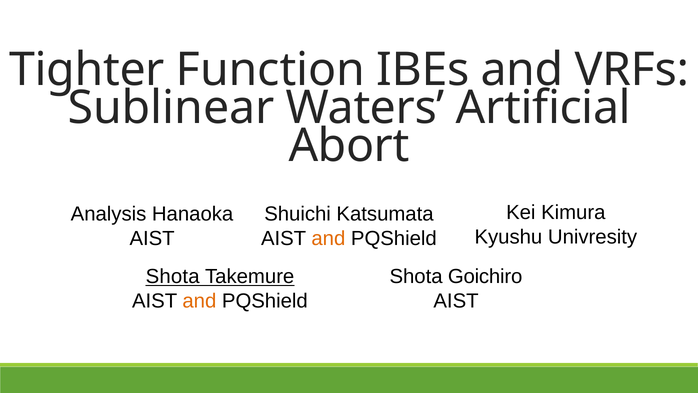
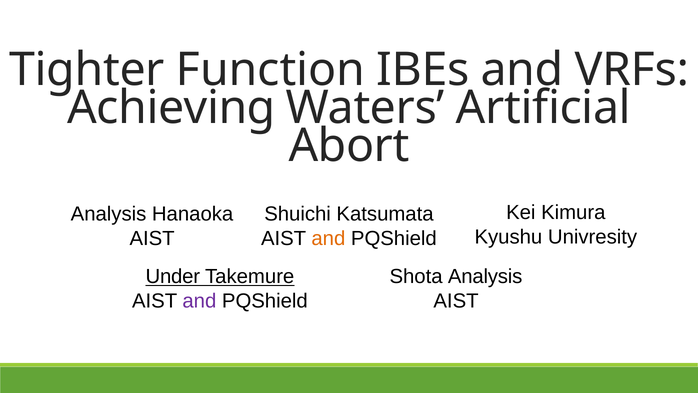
Sublinear: Sublinear -> Achieving
Shota at (173, 276): Shota -> Under
Shota Goichiro: Goichiro -> Analysis
and at (199, 301) colour: orange -> purple
